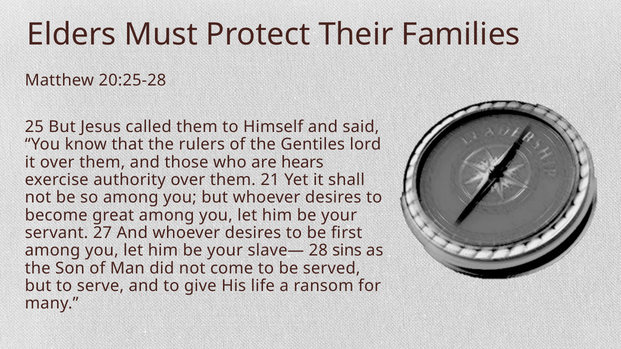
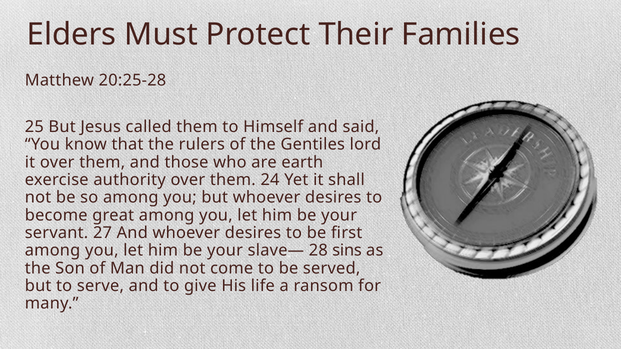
hears: hears -> earth
21: 21 -> 24
